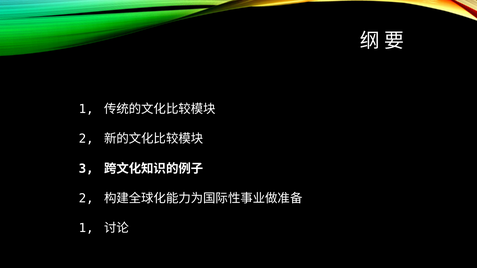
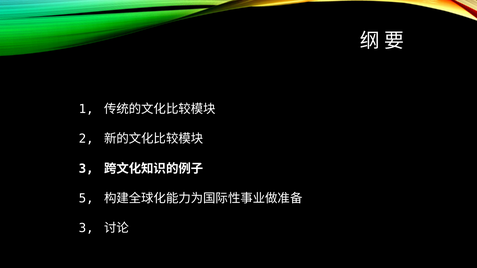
2 at (86, 199): 2 -> 5
1 at (86, 228): 1 -> 3
